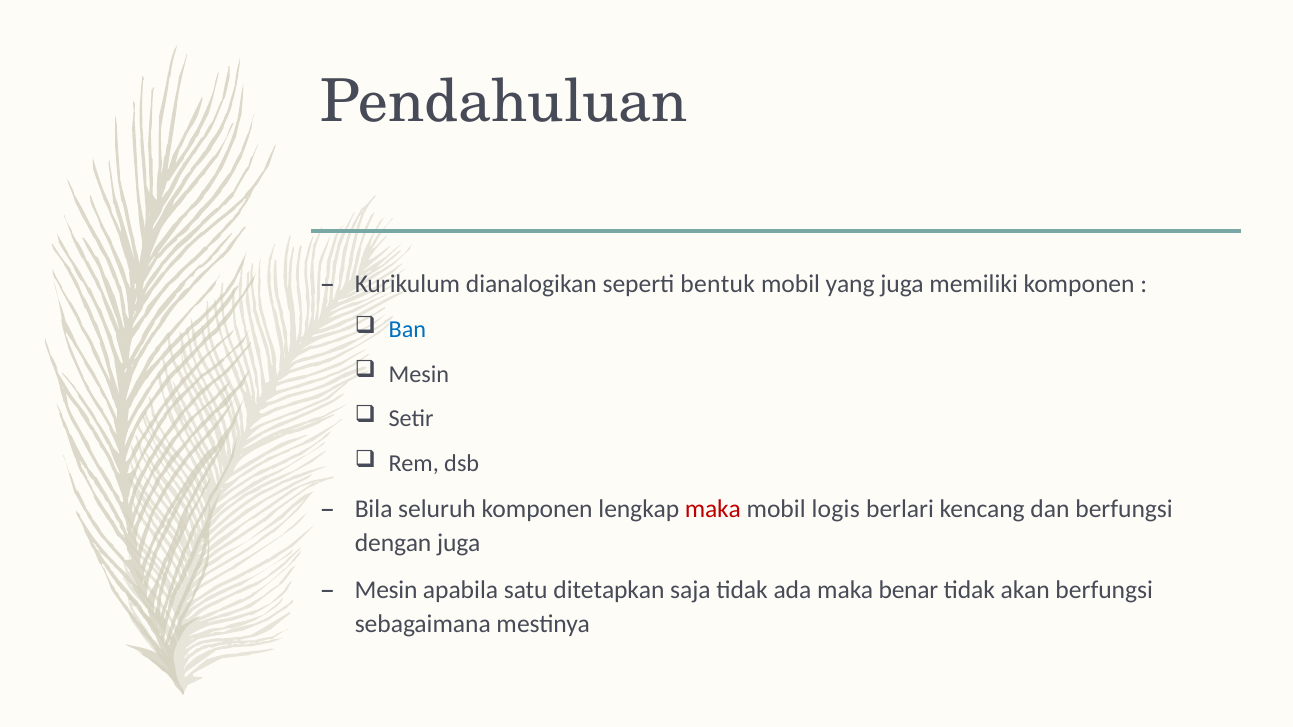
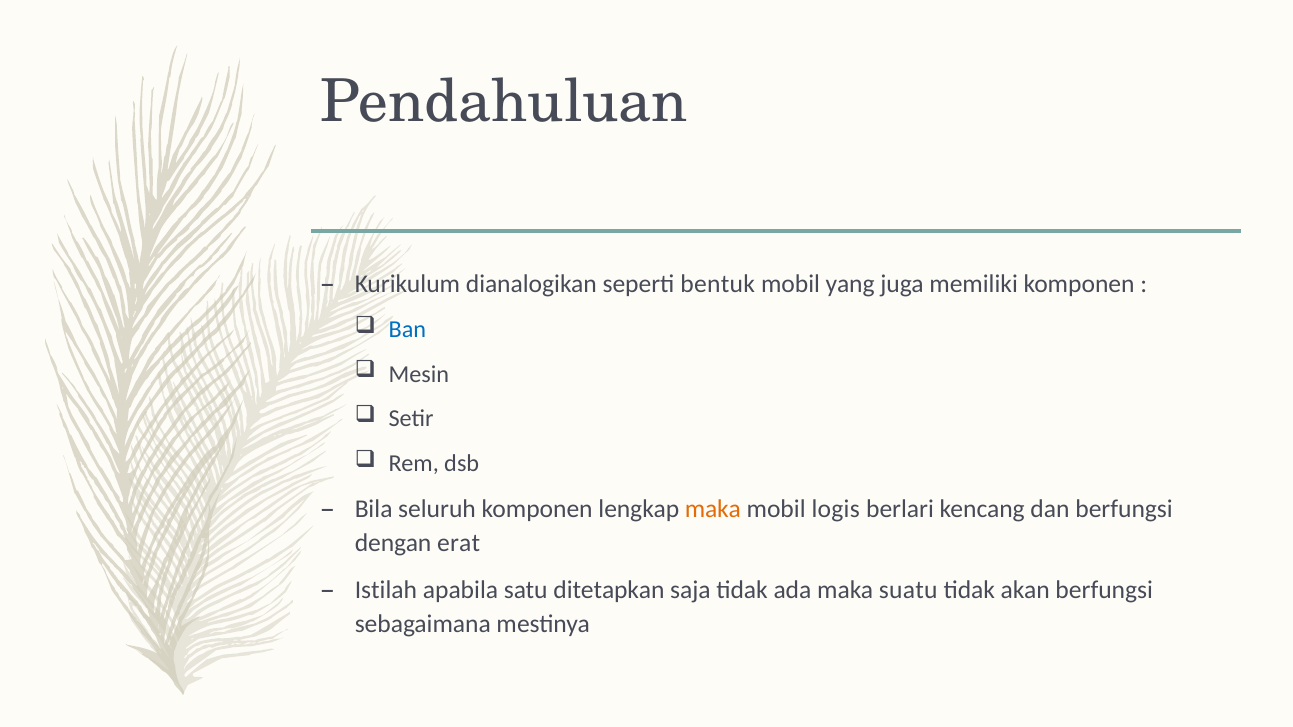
maka at (713, 510) colour: red -> orange
dengan juga: juga -> erat
Mesin at (386, 590): Mesin -> Istilah
benar: benar -> suatu
